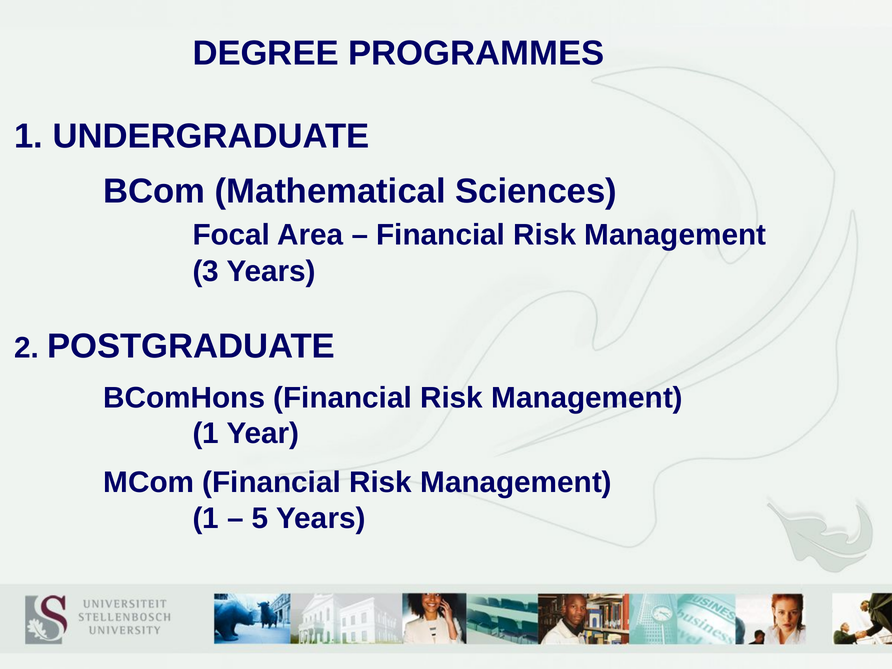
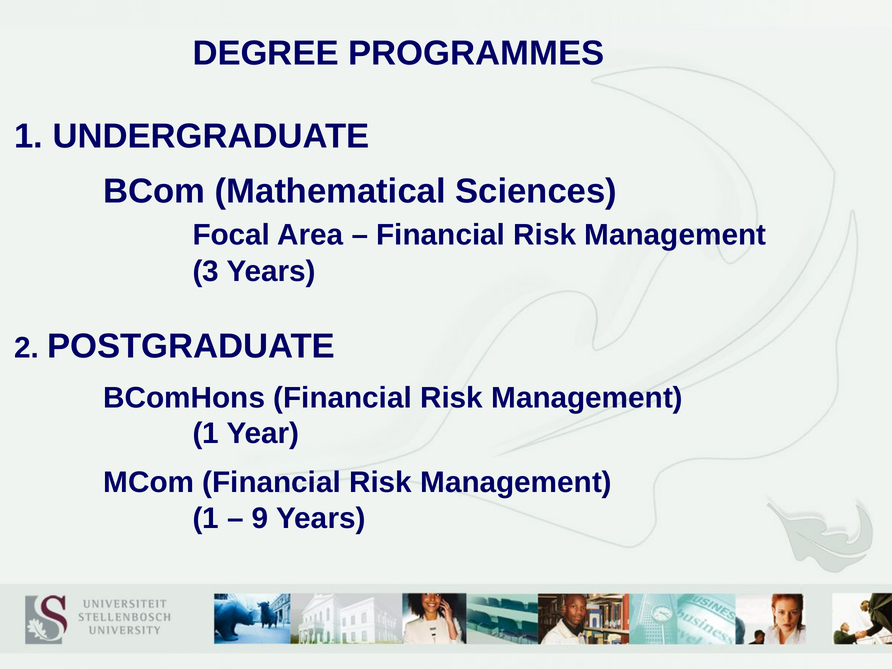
5: 5 -> 9
